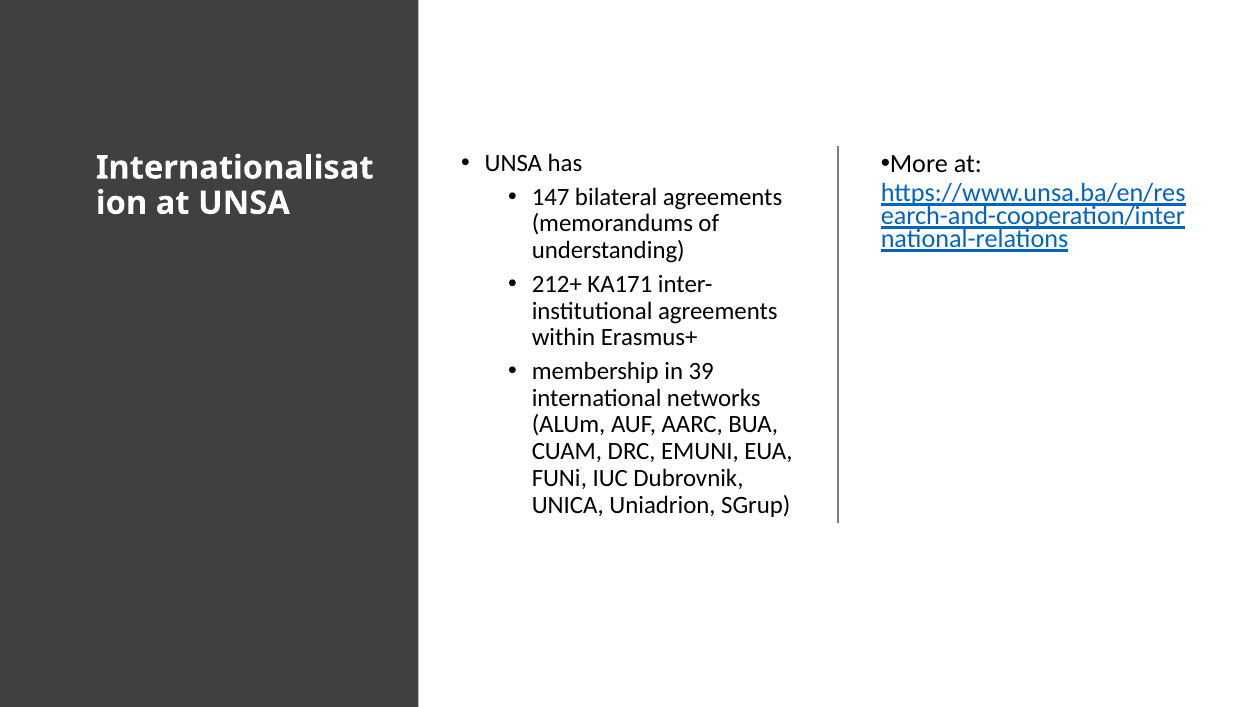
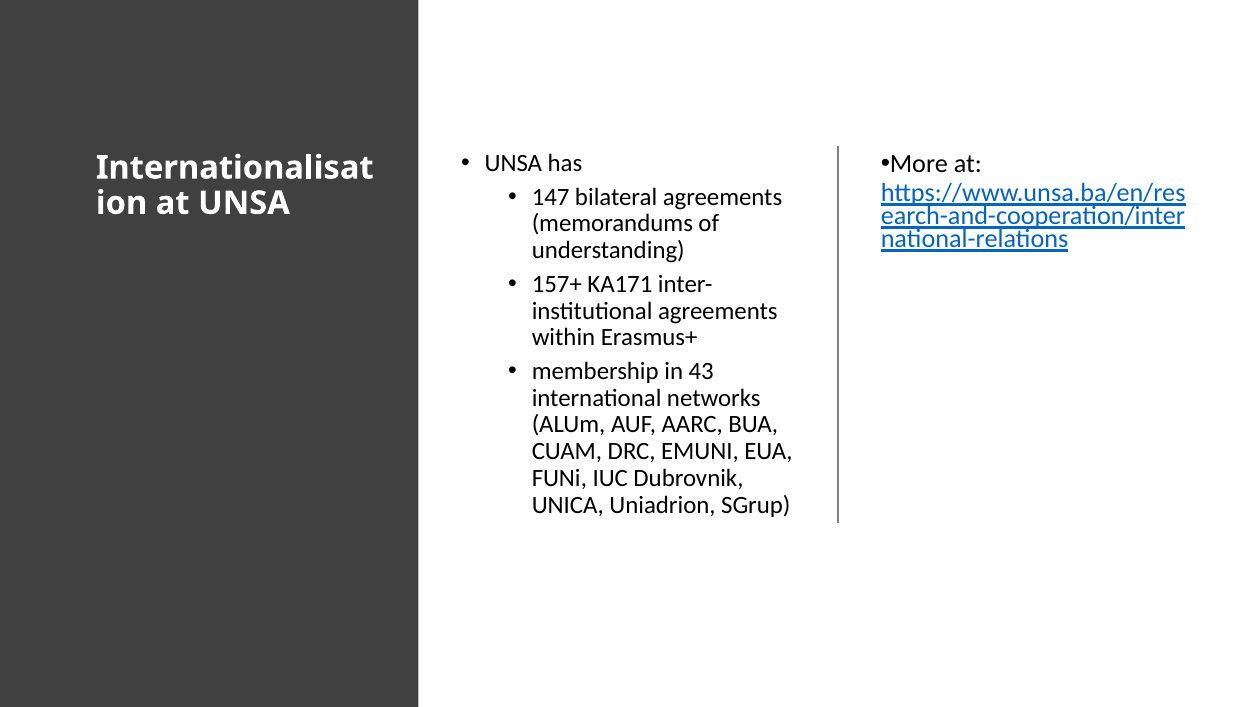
212+: 212+ -> 157+
39: 39 -> 43
